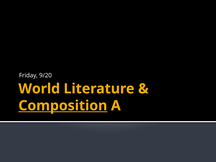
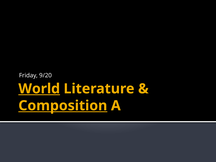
World underline: none -> present
